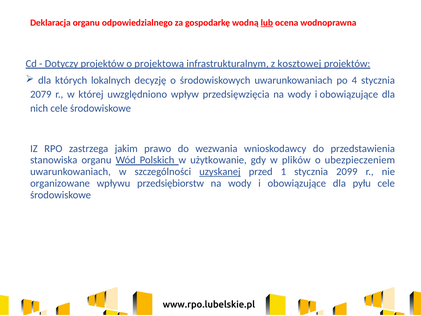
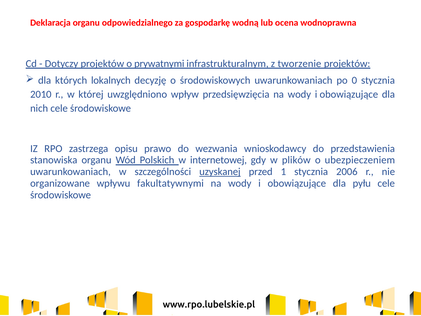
lub underline: present -> none
projektową: projektową -> prywatnymi
kosztowej: kosztowej -> tworzenie
4: 4 -> 0
2079: 2079 -> 2010
jakim: jakim -> opisu
użytkowanie: użytkowanie -> internetowej
2099: 2099 -> 2006
przedsiębiorstw: przedsiębiorstw -> fakultatywnymi
